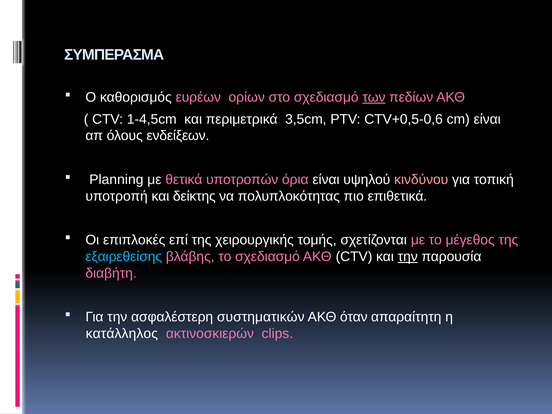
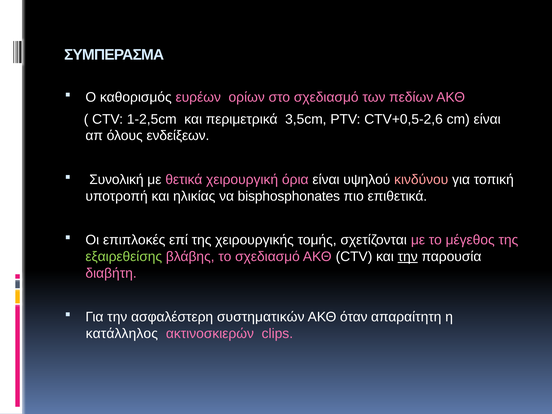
των underline: present -> none
1-4,5cm: 1-4,5cm -> 1-2,5cm
CTV+0,5-0,6: CTV+0,5-0,6 -> CTV+0,5-2,6
Planning: Planning -> Συνολική
υποτροπών: υποτροπών -> χειρουργική
δείκτης: δείκτης -> ηλικίας
πολυπλοκότητας: πολυπλοκότητας -> bisphosphonates
εξαιρεθείσης colour: light blue -> light green
